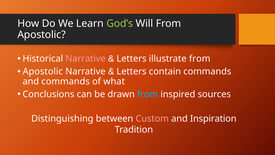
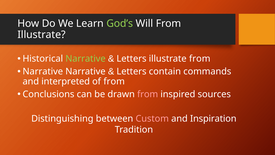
Apostolic at (42, 35): Apostolic -> Illustrate
Narrative at (85, 59) colour: pink -> light green
Apostolic at (43, 71): Apostolic -> Narrative
and commands: commands -> interpreted
of what: what -> from
from at (148, 94) colour: light blue -> pink
